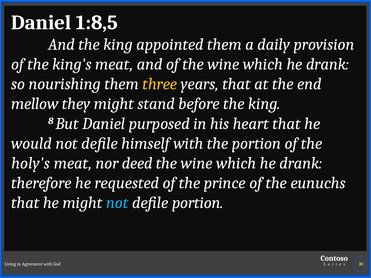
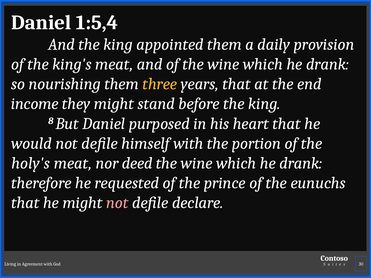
1:8,5: 1:8,5 -> 1:5,4
mellow: mellow -> income
not at (117, 203) colour: light blue -> pink
defile portion: portion -> declare
